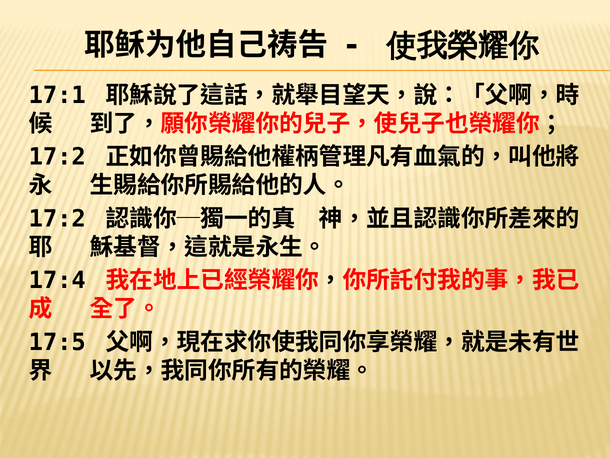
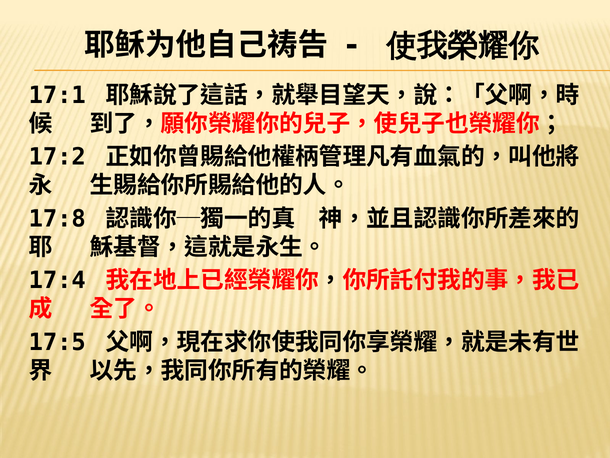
17:2 at (57, 219): 17:2 -> 17:8
